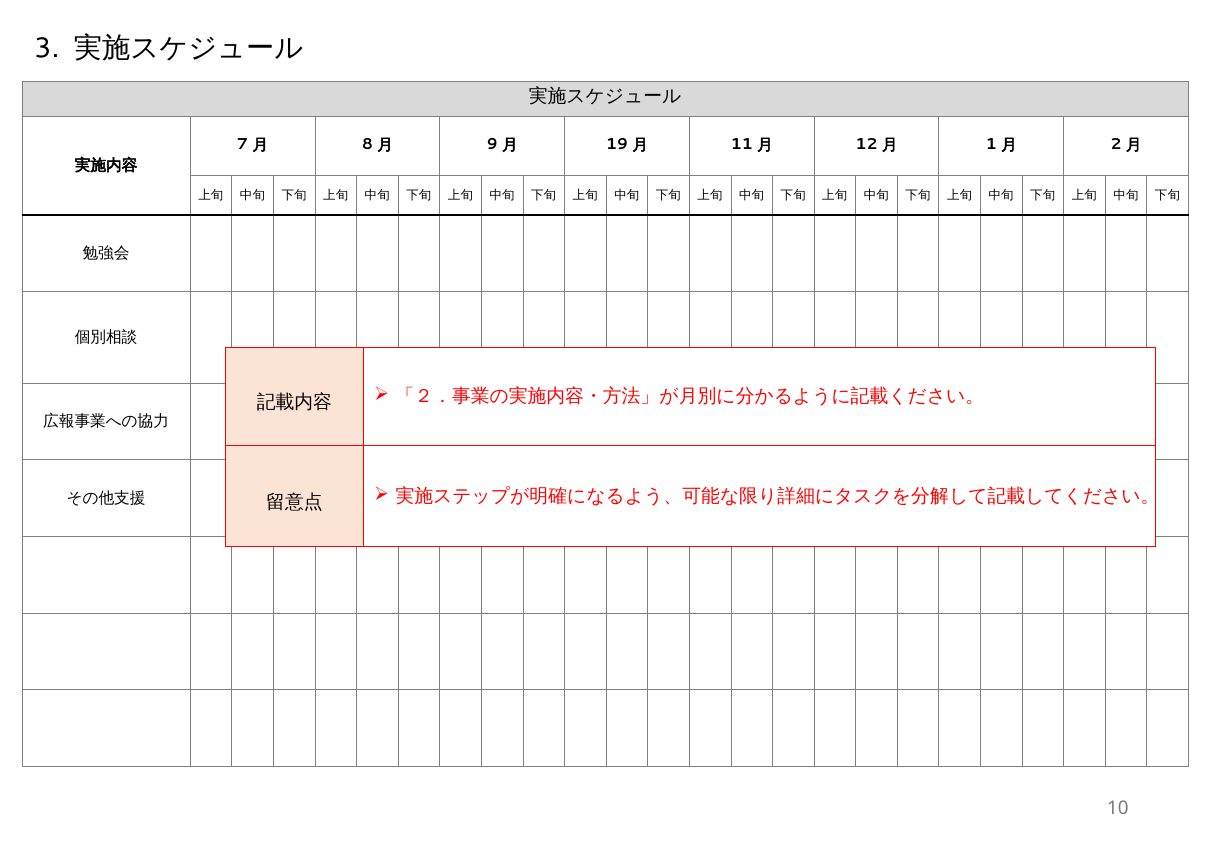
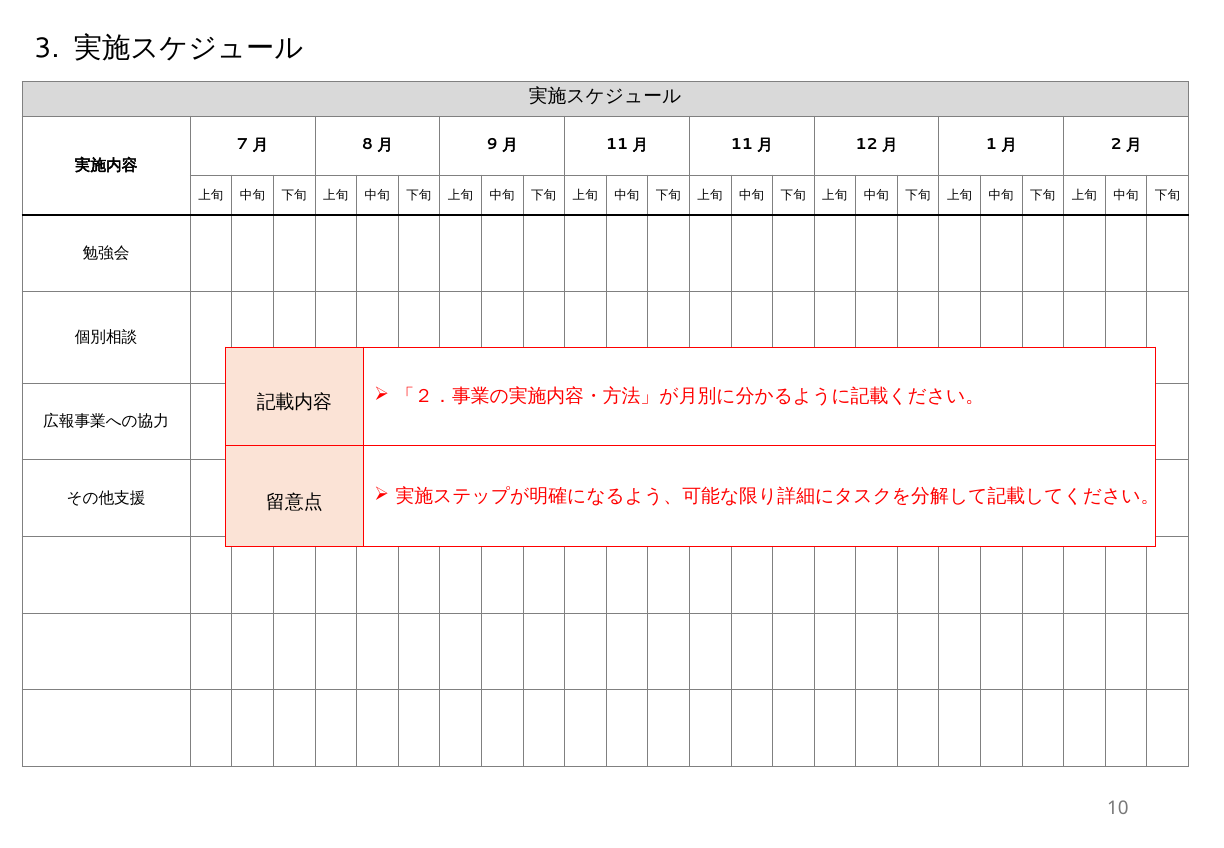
19 at (617, 145): 19 -> 11
